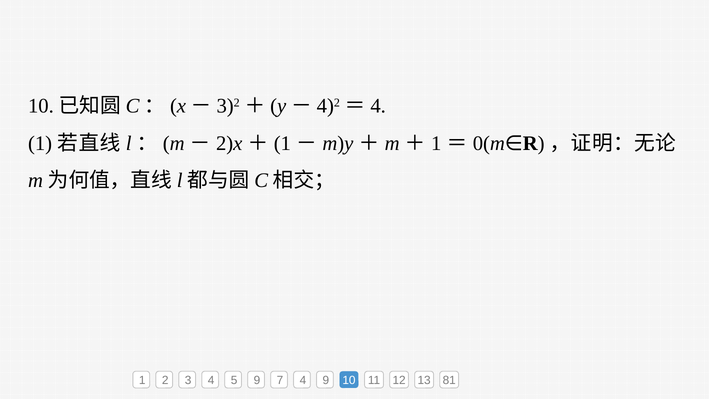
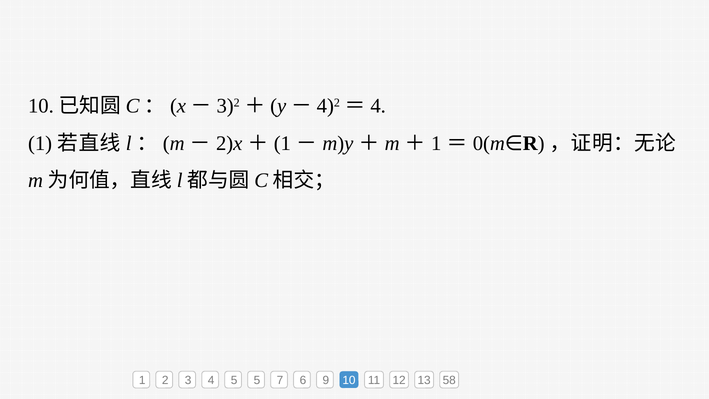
5 9: 9 -> 5
7 4: 4 -> 6
81: 81 -> 58
